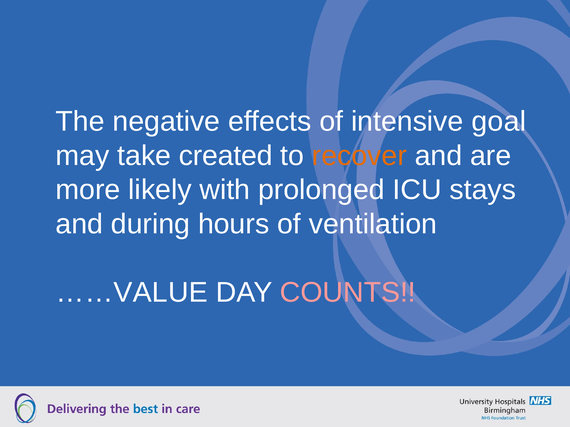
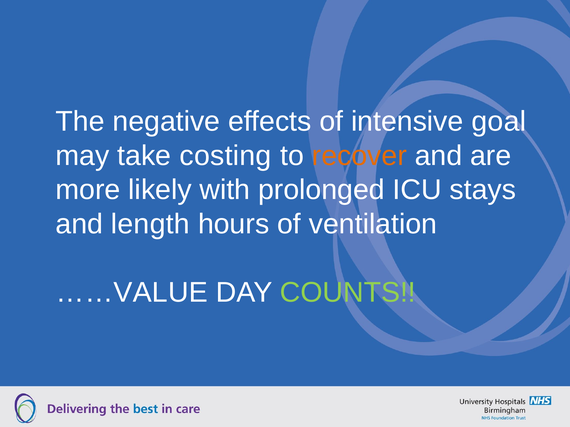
created: created -> costing
during: during -> length
COUNTS colour: pink -> light green
